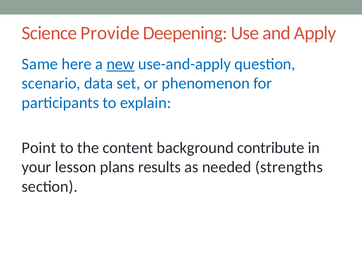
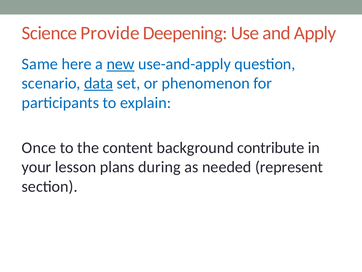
data underline: none -> present
Point: Point -> Once
results: results -> during
strengths: strengths -> represent
